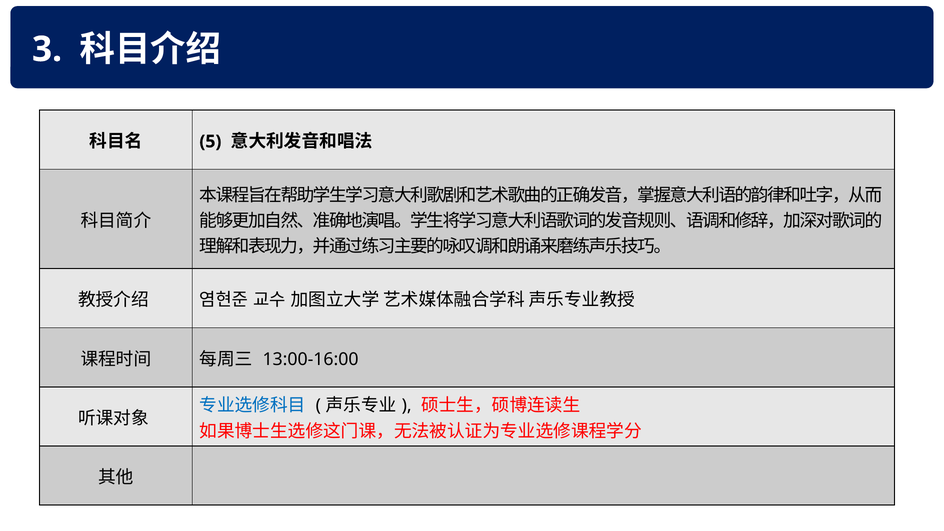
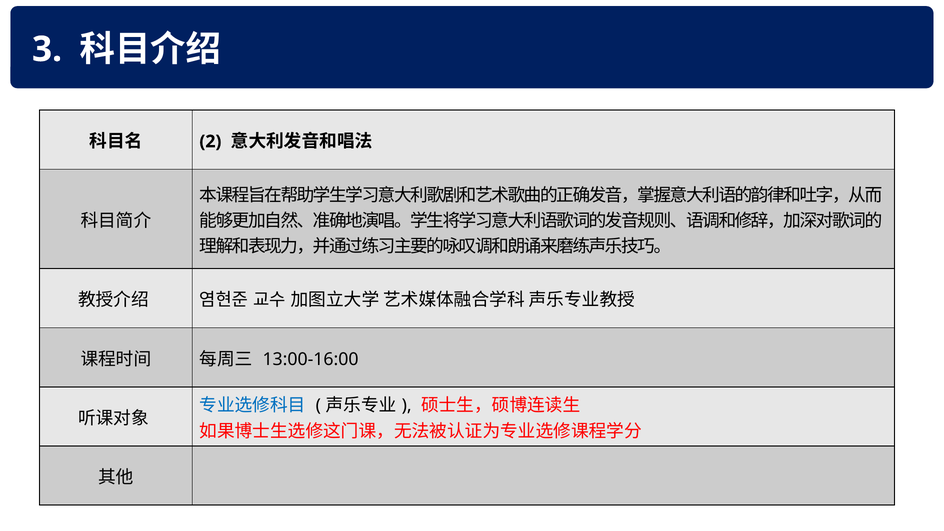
5: 5 -> 2
